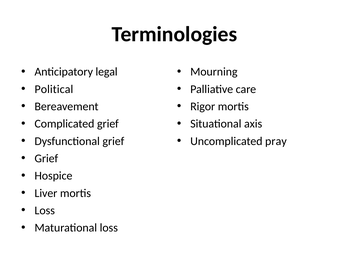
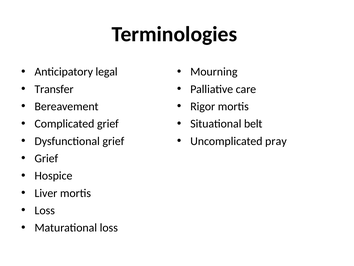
Political: Political -> Transfer
axis: axis -> belt
